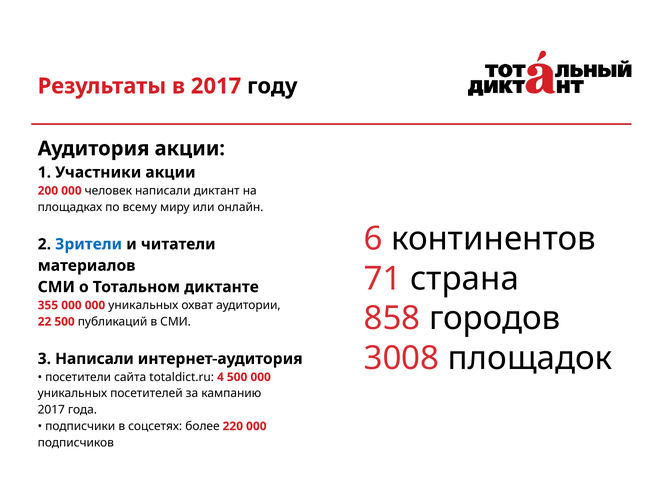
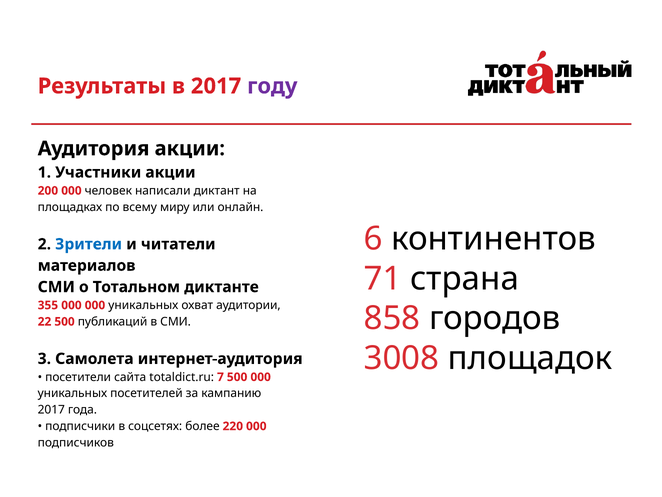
году colour: black -> purple
3 Написали: Написали -> Самолета
4: 4 -> 7
